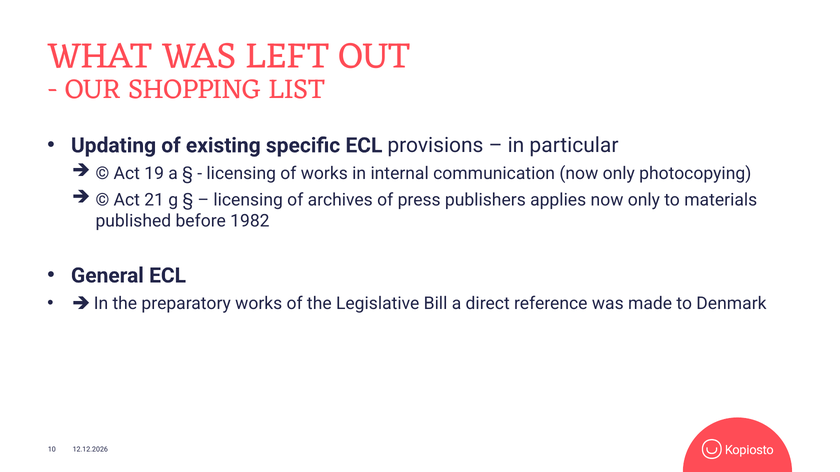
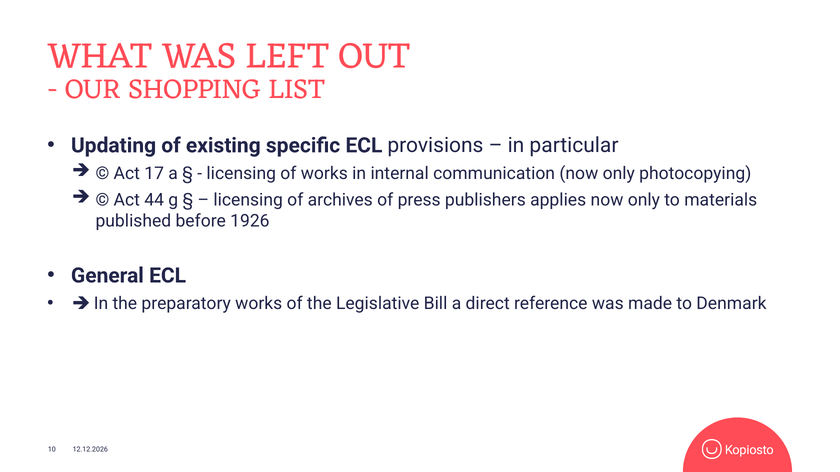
19: 19 -> 17
21: 21 -> 44
1982: 1982 -> 1926
